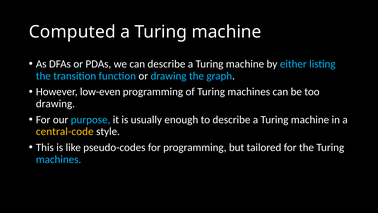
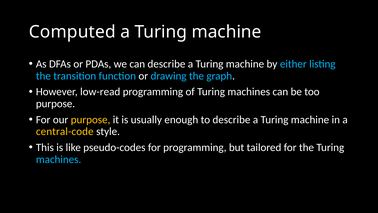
low-even: low-even -> low-read
drawing at (55, 104): drawing -> purpose
purpose at (91, 119) colour: light blue -> yellow
